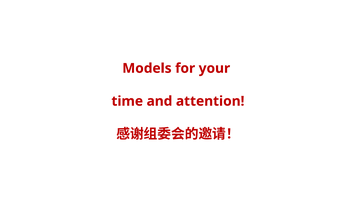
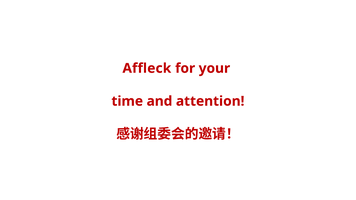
Models: Models -> Affleck
